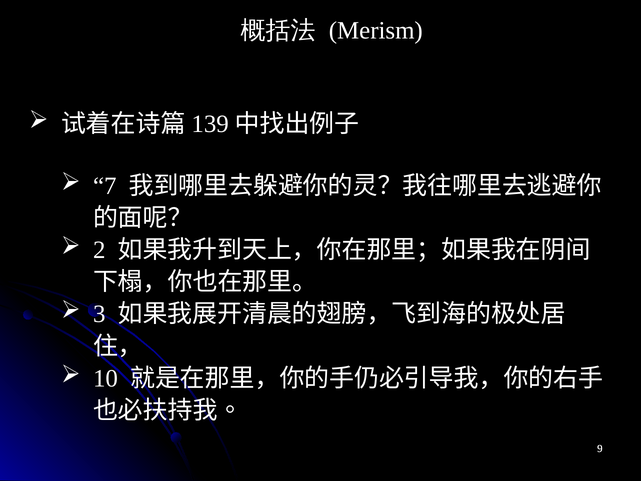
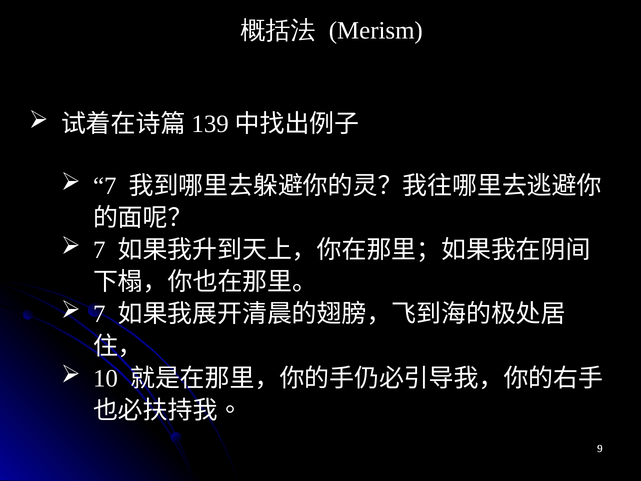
2 at (99, 250): 2 -> 7
3 at (99, 314): 3 -> 7
